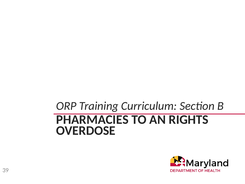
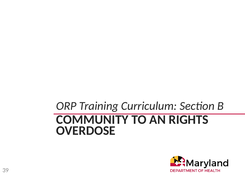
PHARMACIES: PHARMACIES -> COMMUNITY
